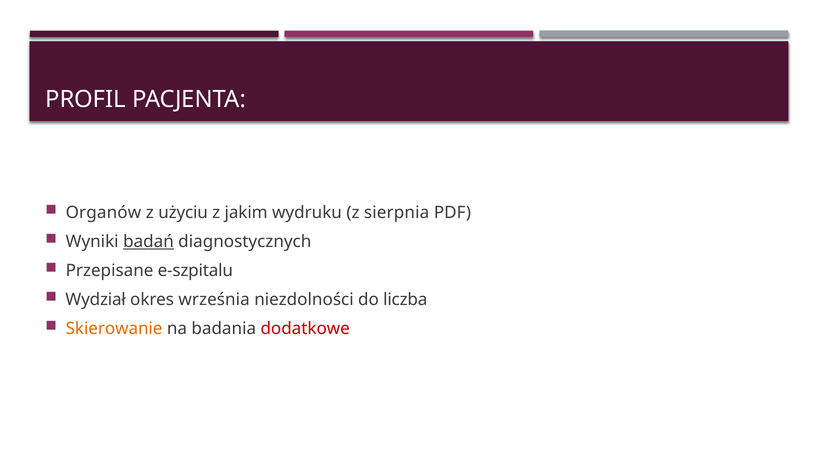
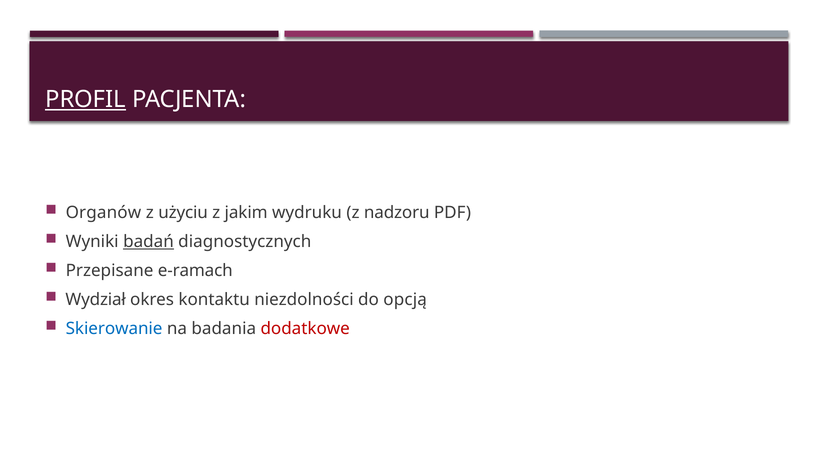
PROFIL underline: none -> present
sierpnia: sierpnia -> nadzoru
e-szpitalu: e-szpitalu -> e-ramach
września: września -> kontaktu
liczba: liczba -> opcją
Skierowanie colour: orange -> blue
